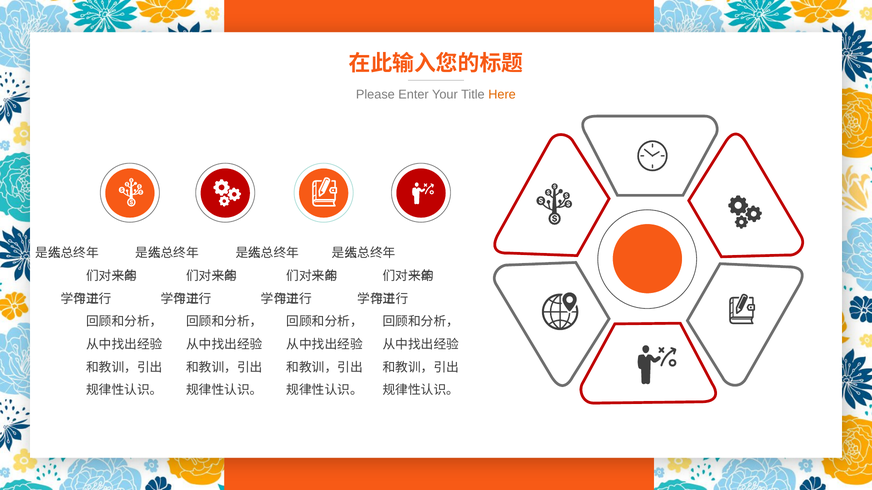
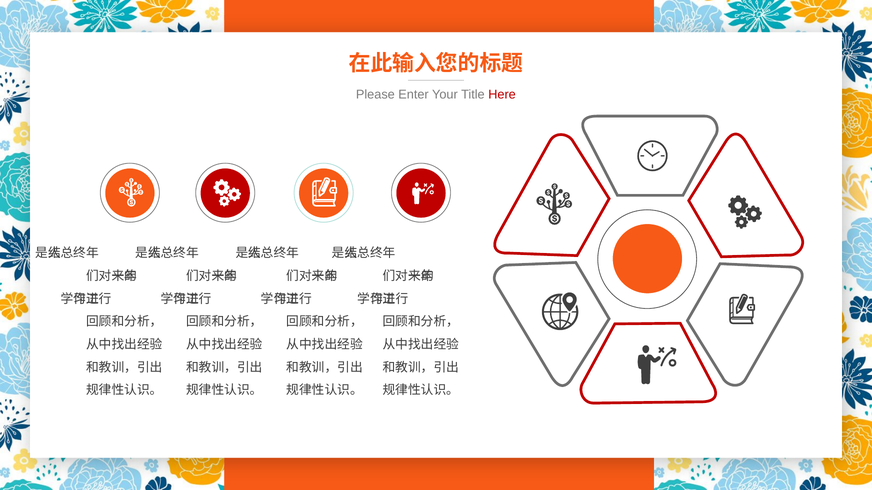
Here colour: orange -> red
